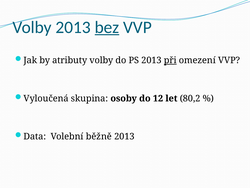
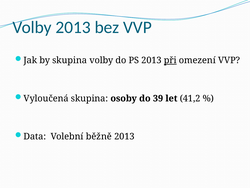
bez underline: present -> none
by atributy: atributy -> skupina
12: 12 -> 39
80,2: 80,2 -> 41,2
